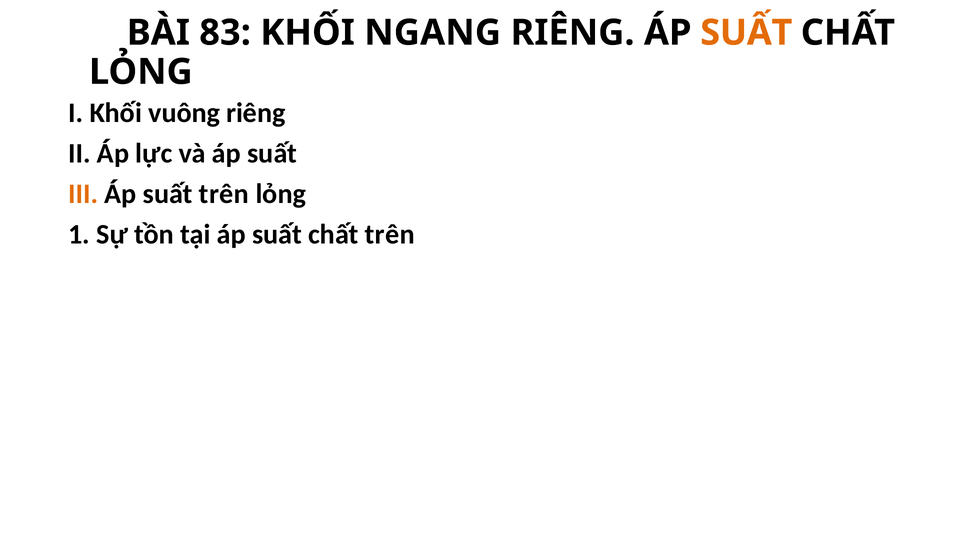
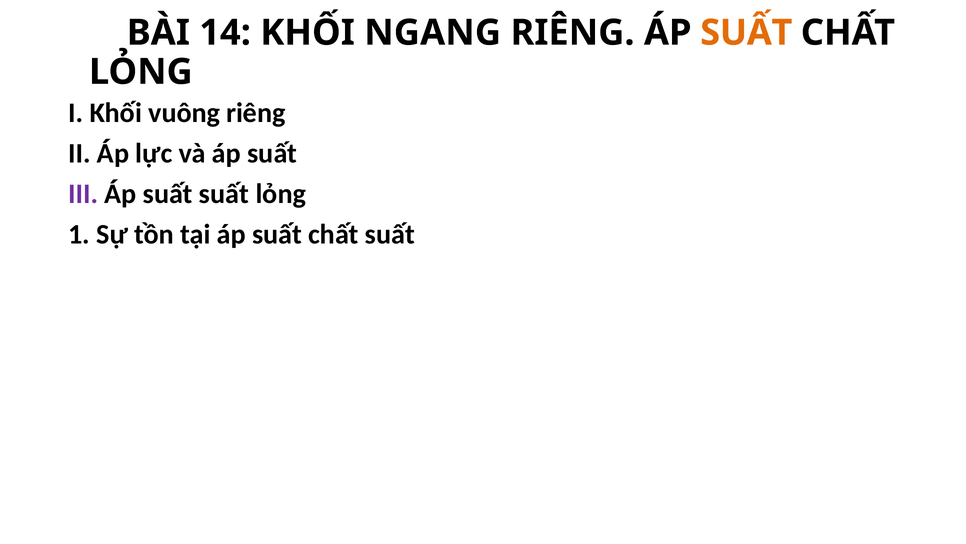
83: 83 -> 14
III colour: orange -> purple
suất trên: trên -> suất
chất trên: trên -> suất
